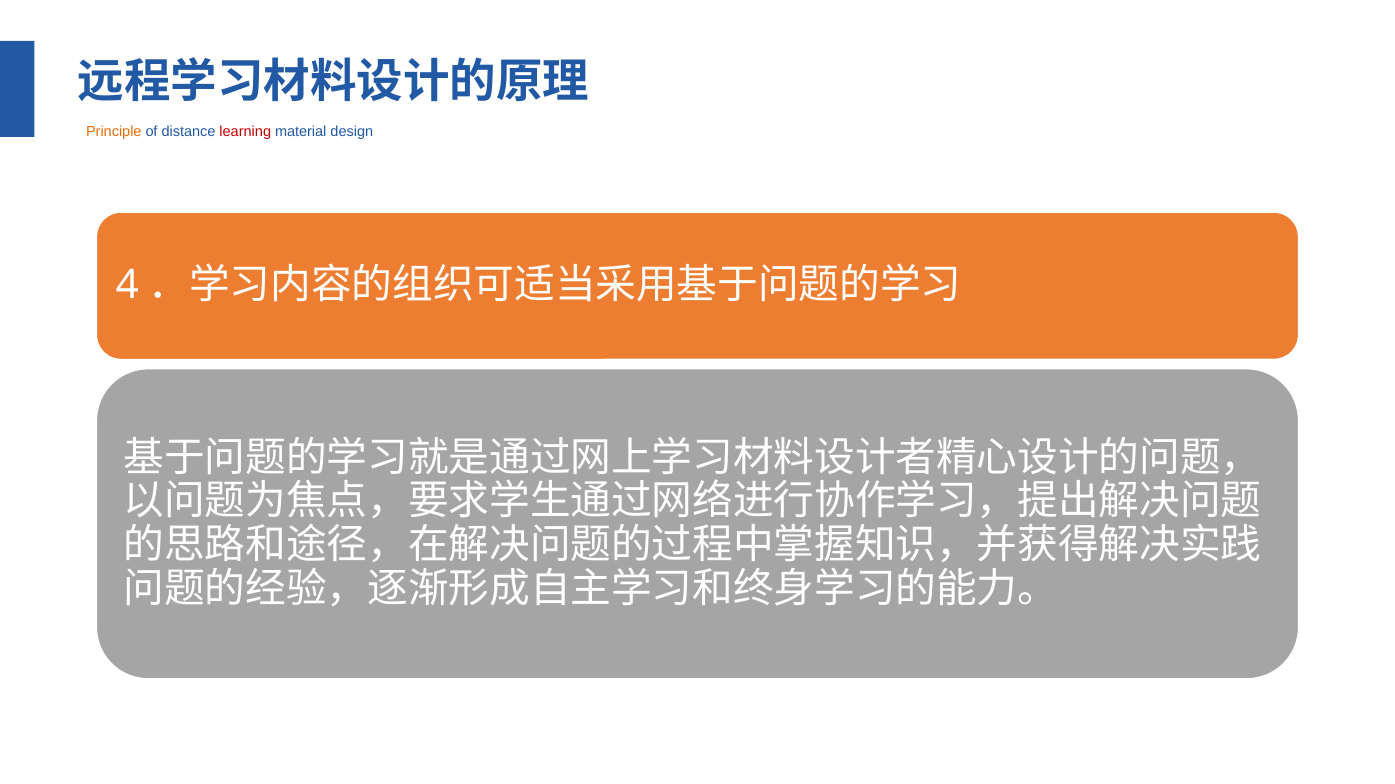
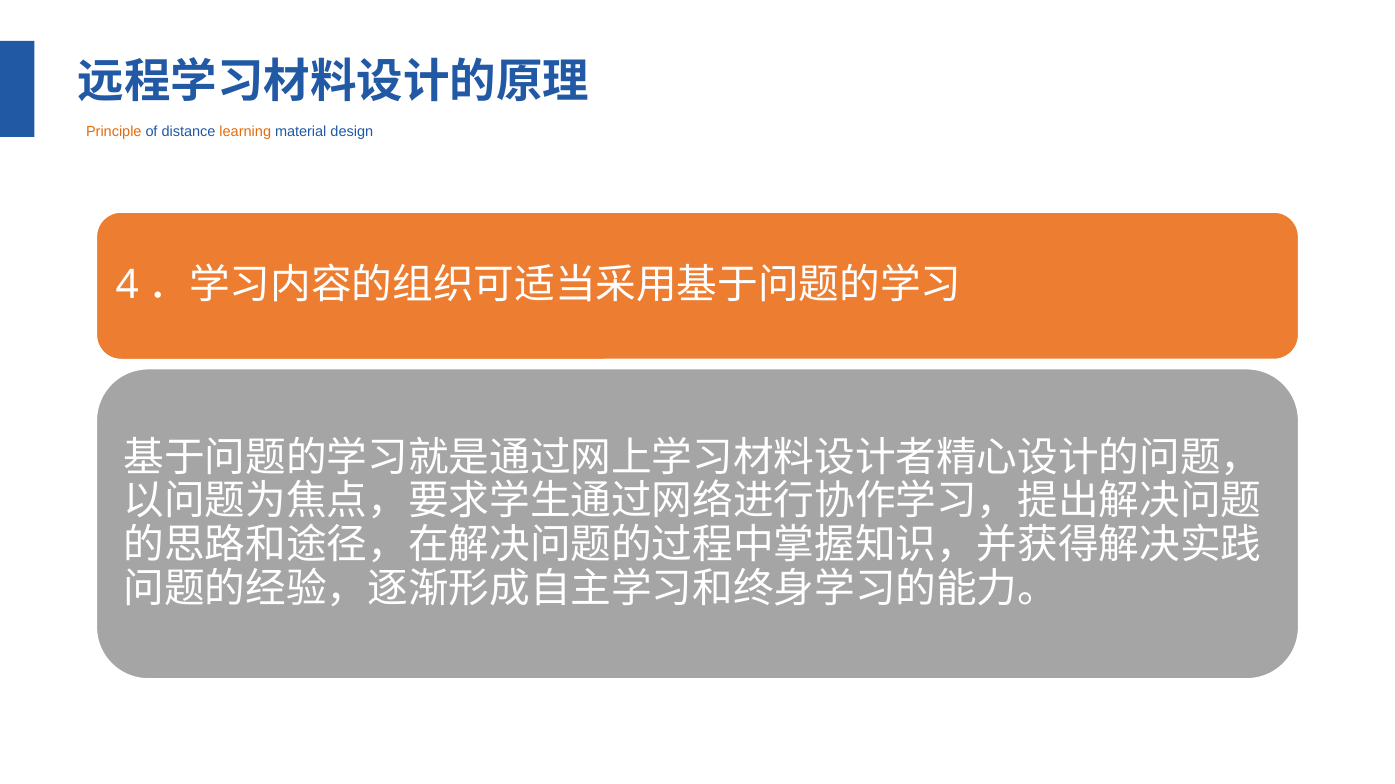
learning colour: red -> orange
